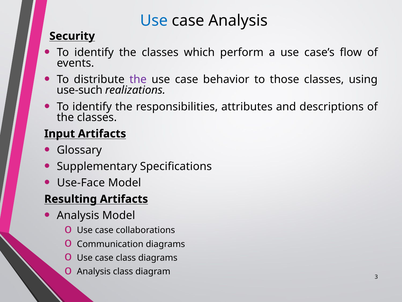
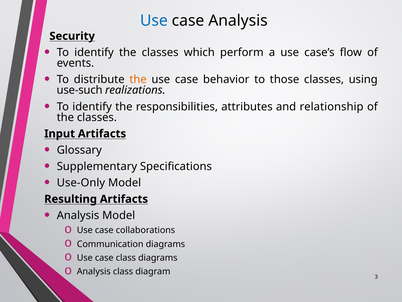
the at (138, 79) colour: purple -> orange
descriptions: descriptions -> relationship
Use-Face: Use-Face -> Use-Only
